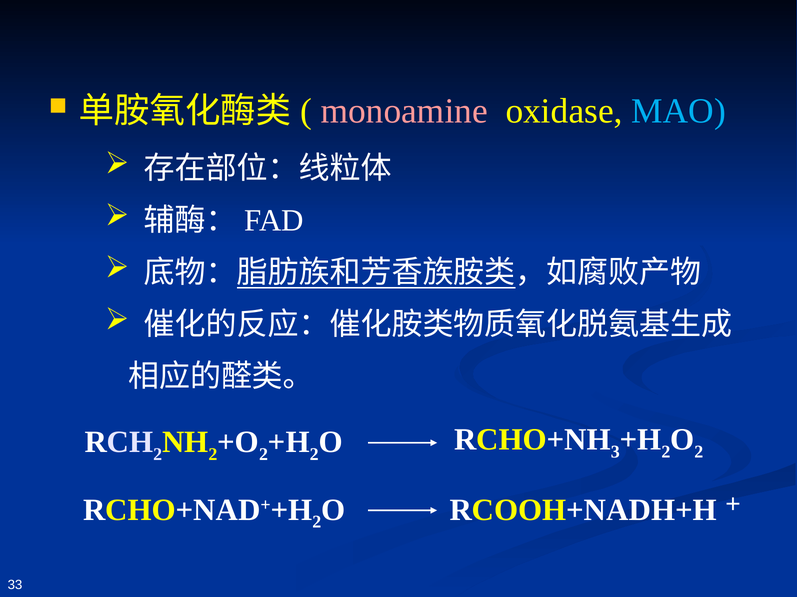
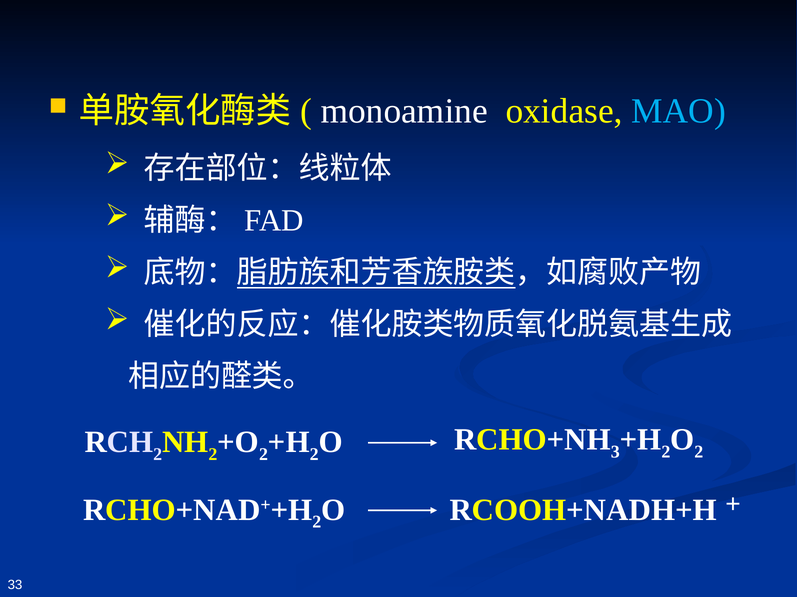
monoamine colour: pink -> white
